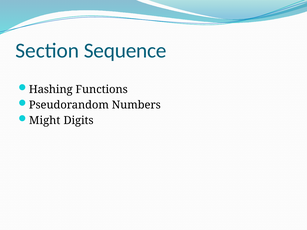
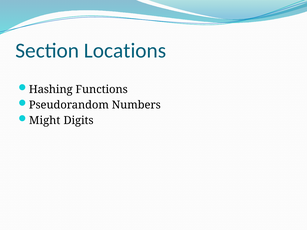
Sequence: Sequence -> Locations
